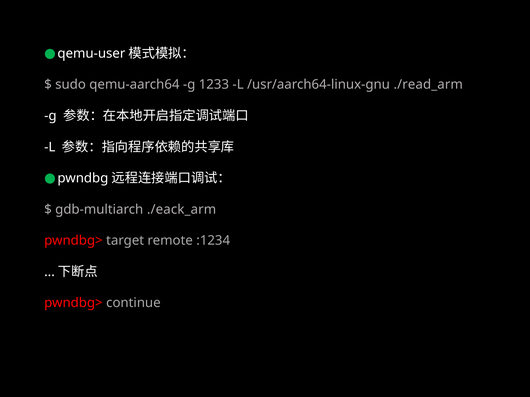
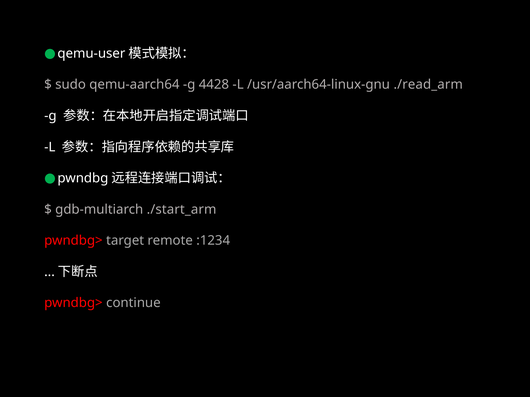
1233: 1233 -> 4428
./eack_arm: ./eack_arm -> ./start_arm
